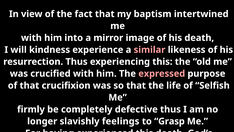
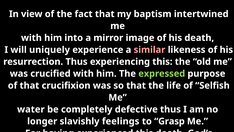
kindness: kindness -> uniquely
expressed colour: pink -> light green
firmly: firmly -> water
